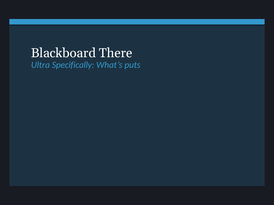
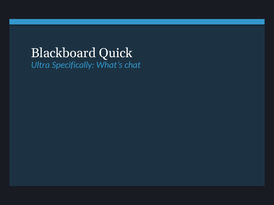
There: There -> Quick
puts: puts -> chat
